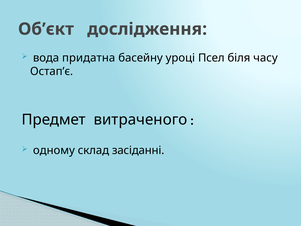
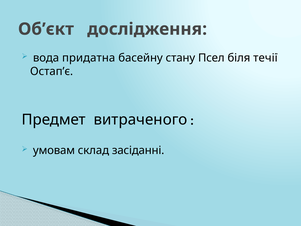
уроці: уроці -> стану
часу: часу -> течії
одному: одному -> умовам
